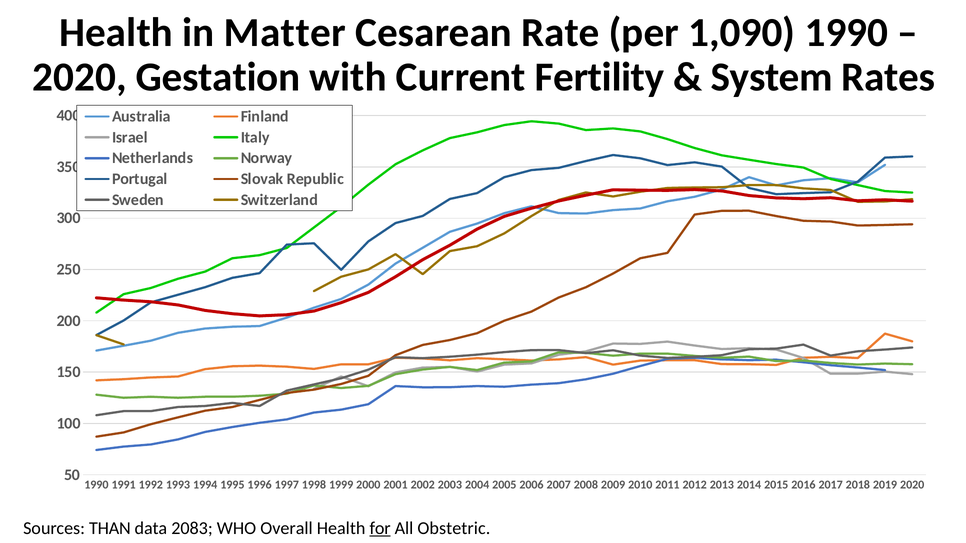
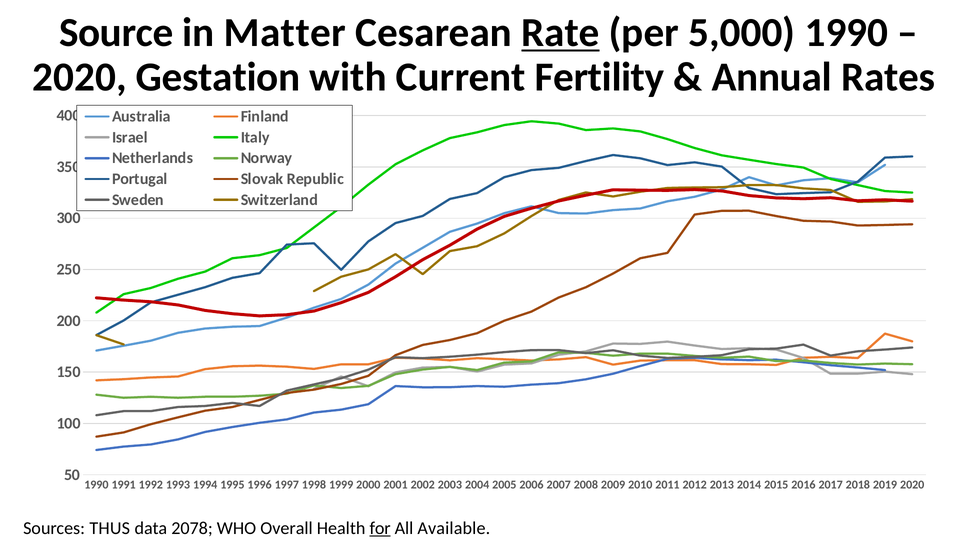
Health at (116, 33): Health -> Source
Rate underline: none -> present
1,090: 1,090 -> 5,000
System: System -> Annual
THAN: THAN -> THUS
2083: 2083 -> 2078
Obstetric: Obstetric -> Available
